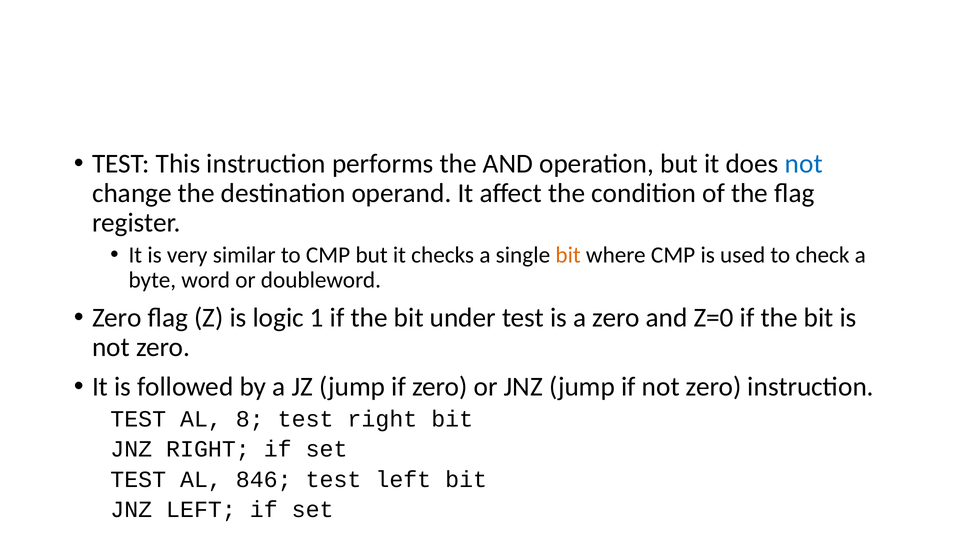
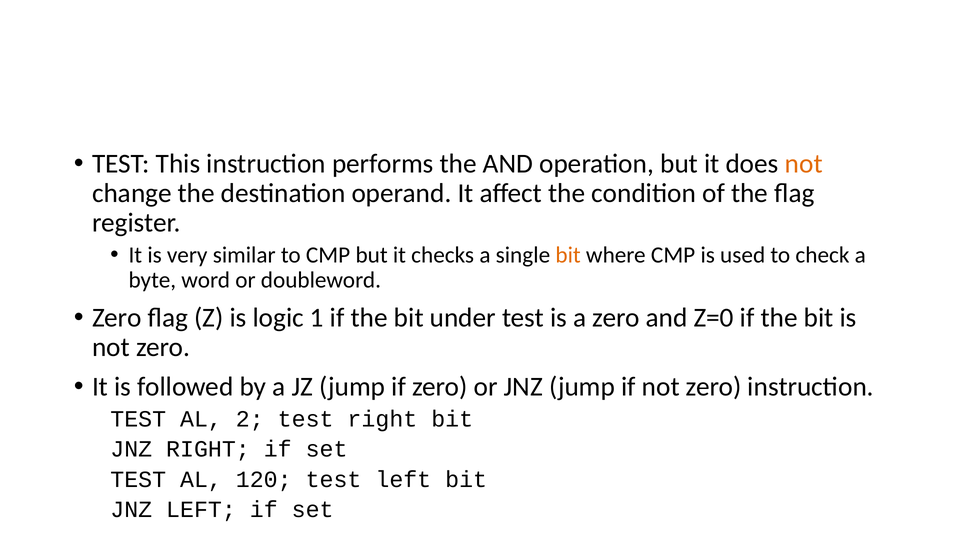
not at (804, 163) colour: blue -> orange
8: 8 -> 2
846: 846 -> 120
